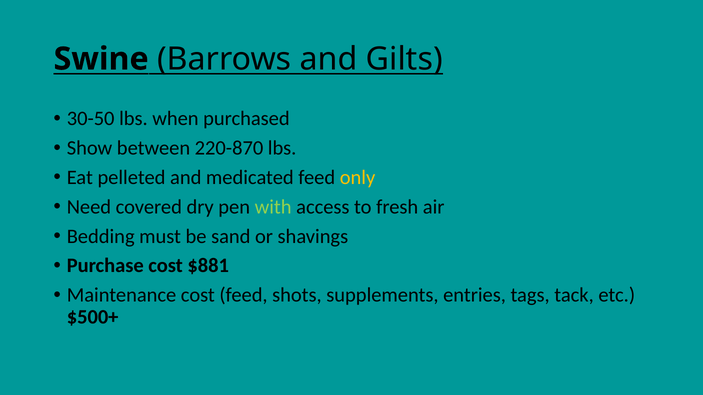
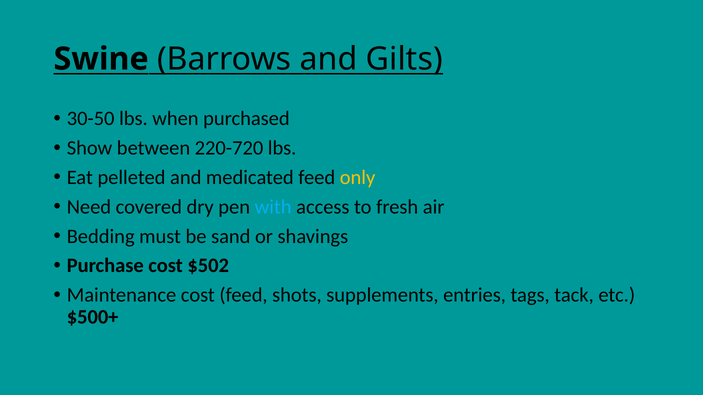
220-870: 220-870 -> 220-720
with colour: light green -> light blue
$881: $881 -> $502
